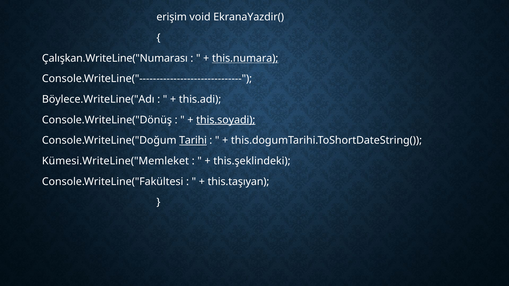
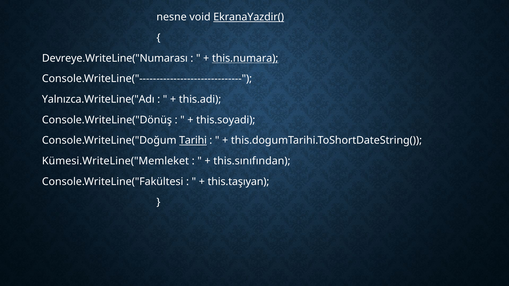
erişim: erişim -> nesne
EkranaYazdir( underline: none -> present
Çalışkan.WriteLine("Numarası: Çalışkan.WriteLine("Numarası -> Devreye.WriteLine("Numarası
Böylece.WriteLine("Adı: Böylece.WriteLine("Adı -> Yalnızca.WriteLine("Adı
this.soyadi underline: present -> none
this.şeklindeki: this.şeklindeki -> this.sınıfından
